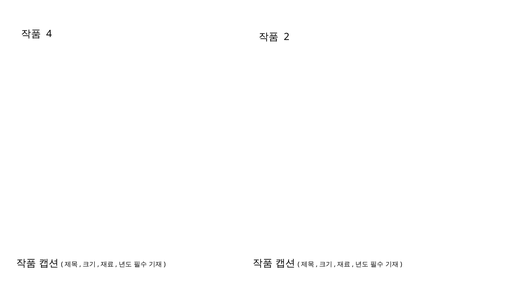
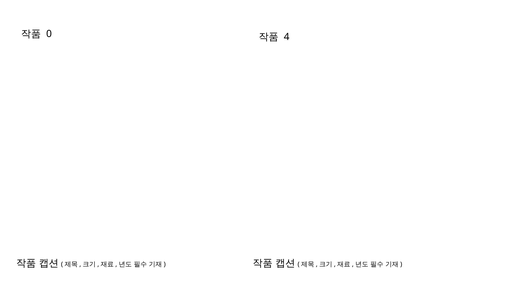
4: 4 -> 0
2: 2 -> 4
